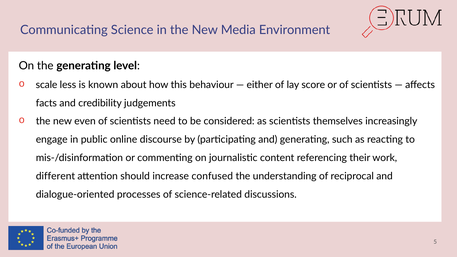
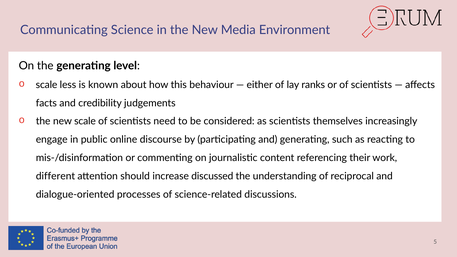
score: score -> ranks
new even: even -> scale
confused: confused -> discussed
